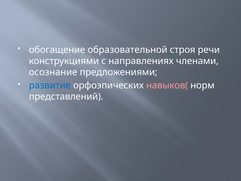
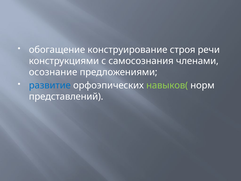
образовательной: образовательной -> конструирование
направлениях: направлениях -> самосознания
навыков( colour: pink -> light green
